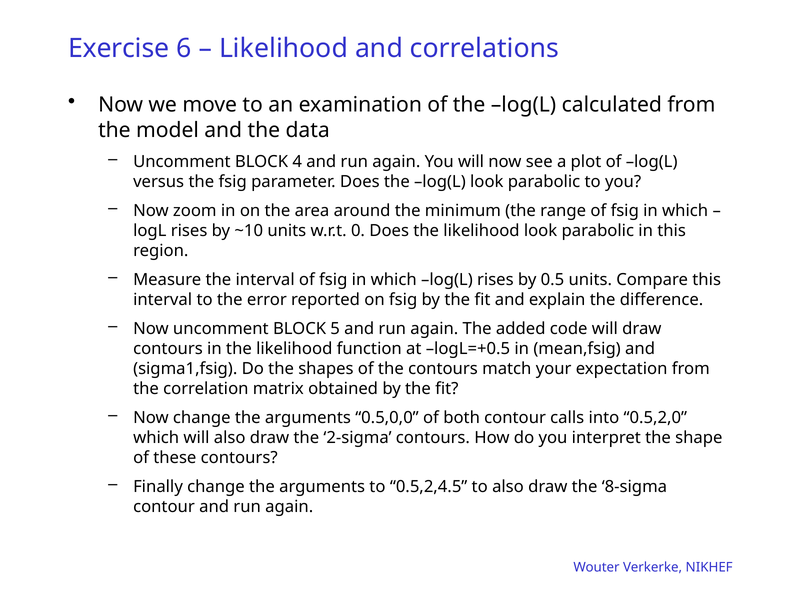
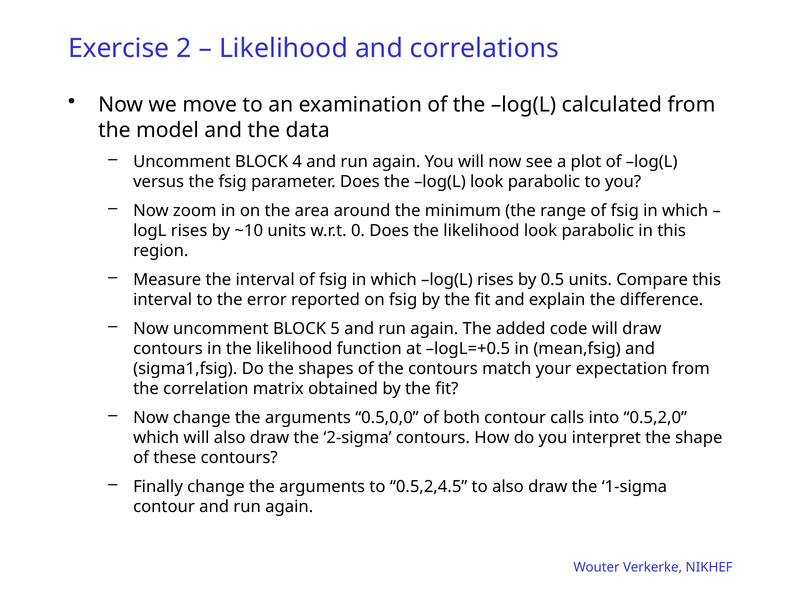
6: 6 -> 2
8-sigma: 8-sigma -> 1-sigma
